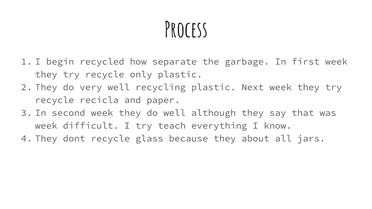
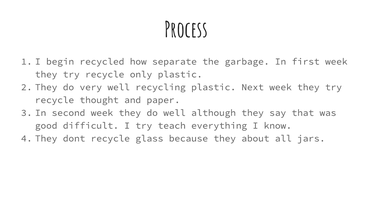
recicla: recicla -> thought
week at (46, 126): week -> good
